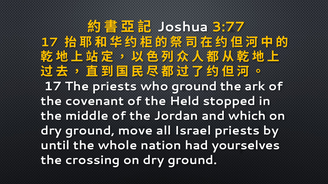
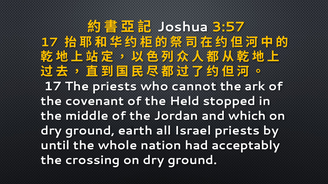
3:77: 3:77 -> 3:57
who ground: ground -> cannot
move: move -> earth
yourselves: yourselves -> acceptably
